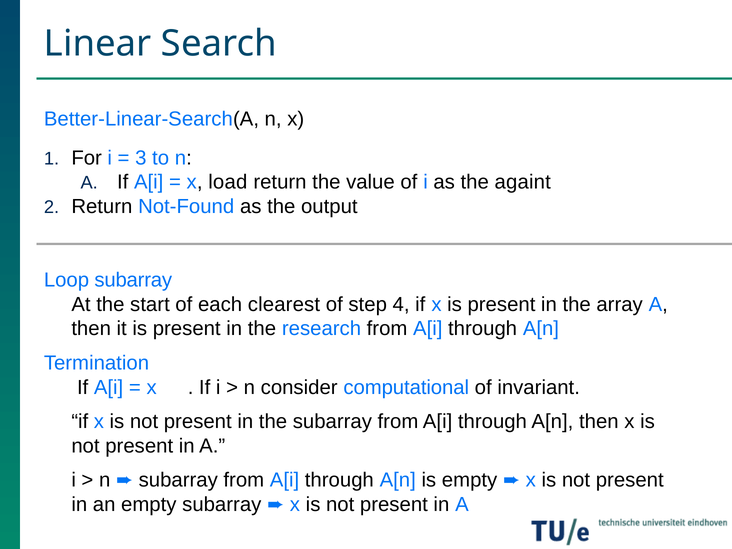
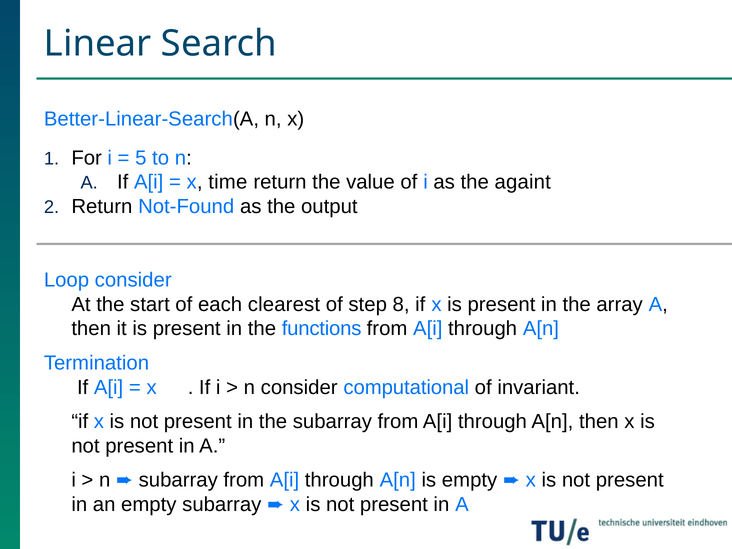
3: 3 -> 5
load: load -> time
Loop subarray: subarray -> consider
4: 4 -> 8
research: research -> functions
